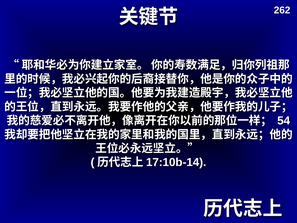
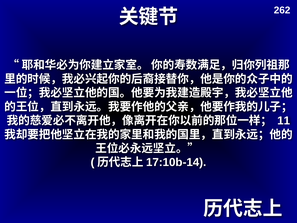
54: 54 -> 11
